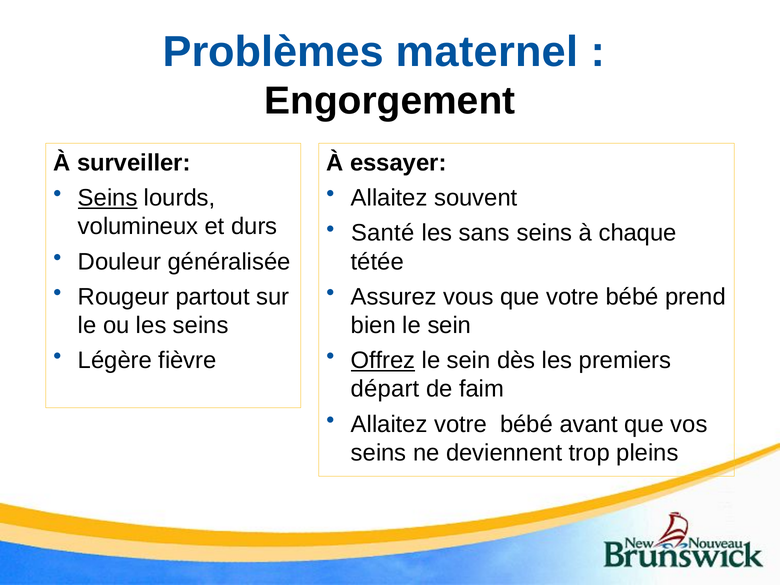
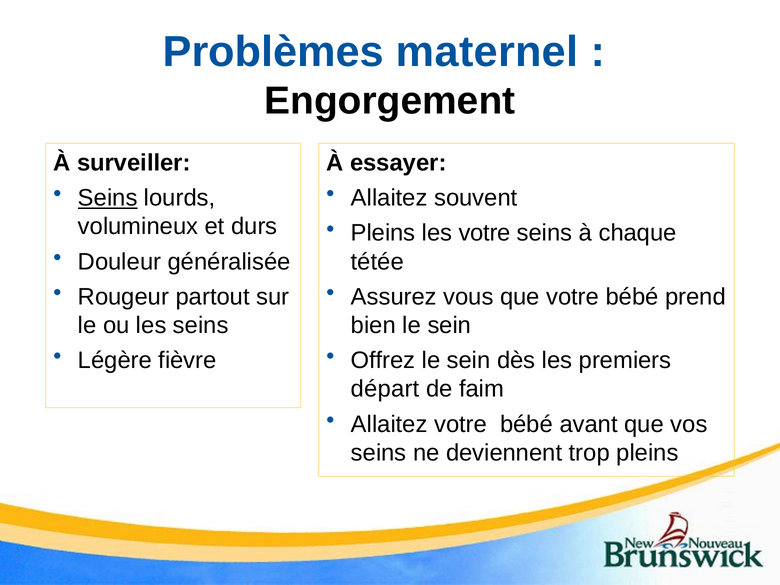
Santé at (383, 233): Santé -> Pleins
les sans: sans -> votre
Offrez underline: present -> none
